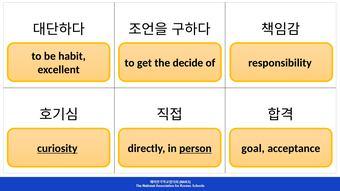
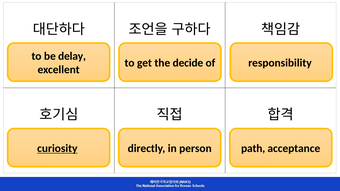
habit: habit -> delay
person underline: present -> none
goal: goal -> path
